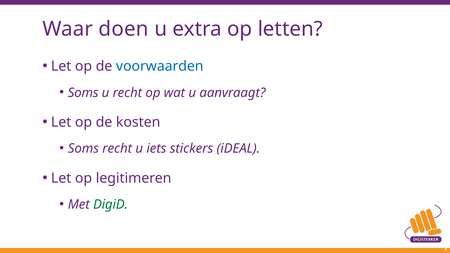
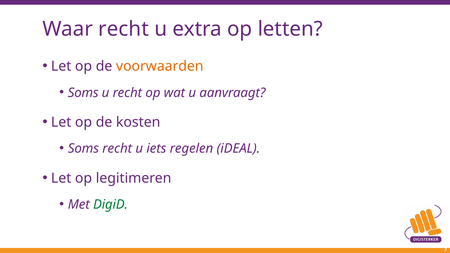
Waar doen: doen -> recht
voorwaarden colour: blue -> orange
stickers: stickers -> regelen
